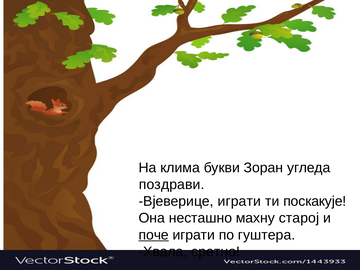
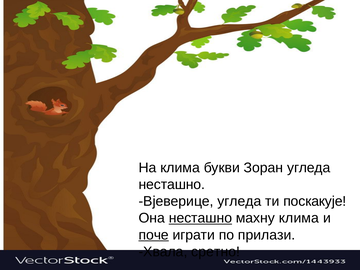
поздрави at (172, 184): поздрави -> несташно
Вјеверице играти: играти -> угледа
несташно at (200, 218) underline: none -> present
махну старој: старој -> клима
гуштера: гуштера -> прилази
